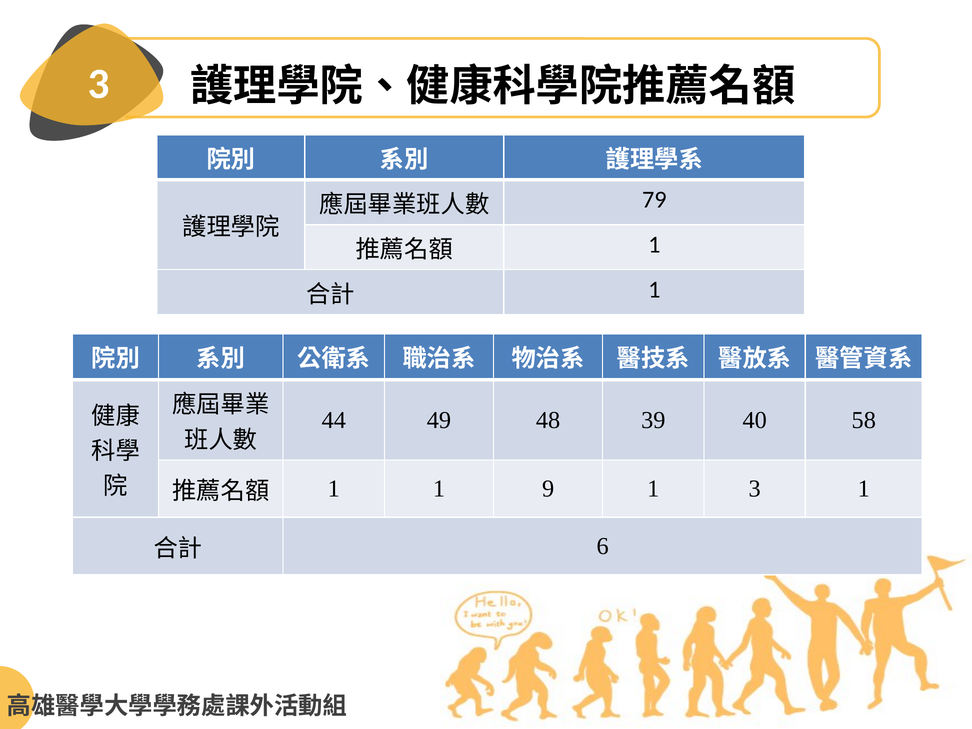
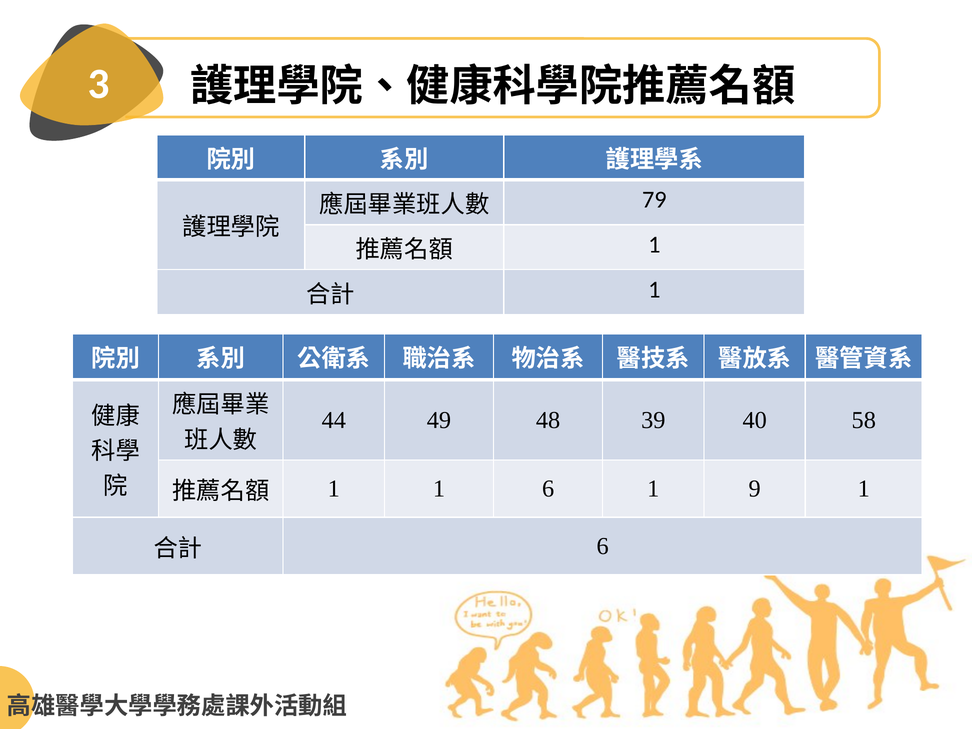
1 9: 9 -> 6
1 3: 3 -> 9
